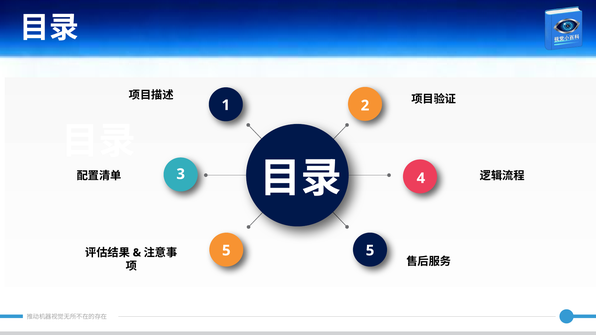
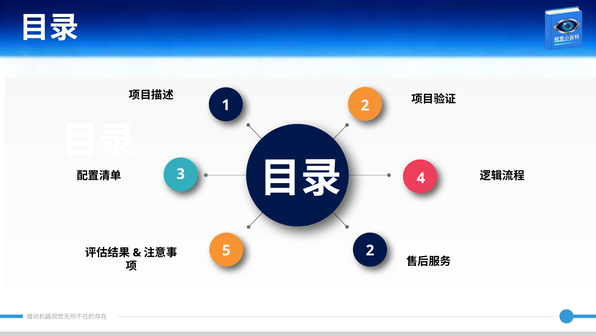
5 5: 5 -> 2
